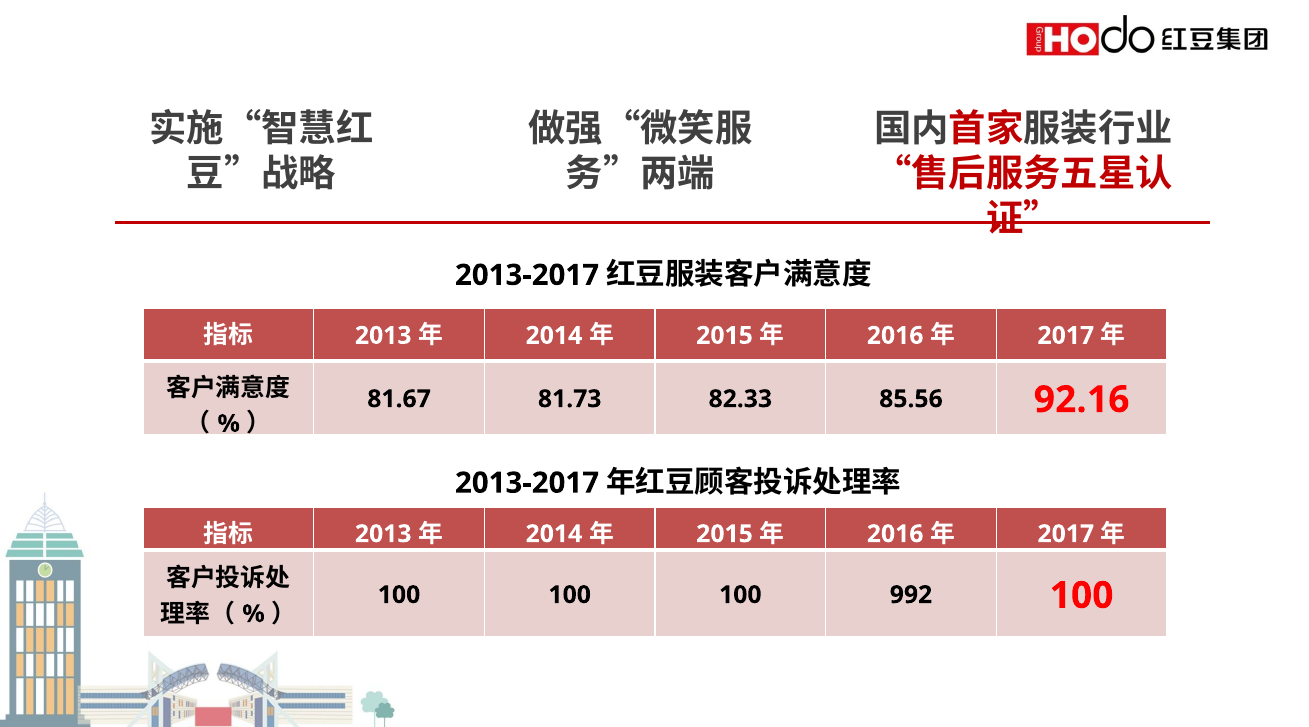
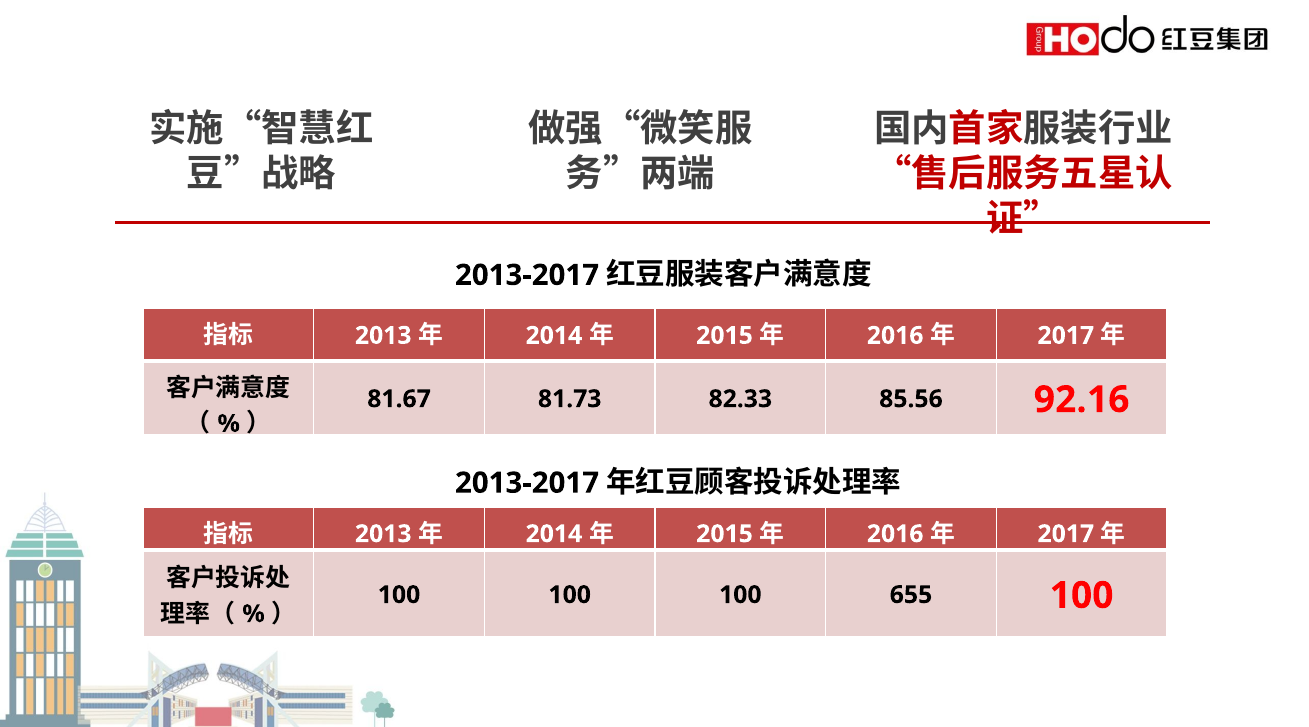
992: 992 -> 655
